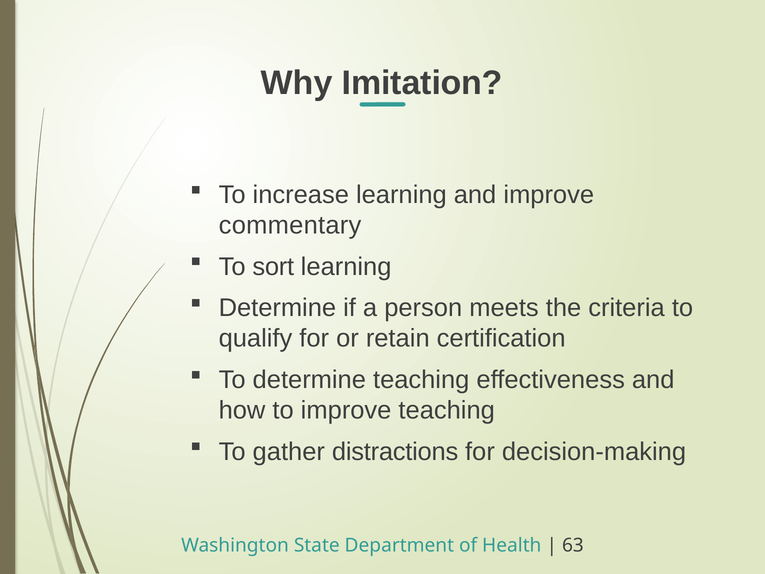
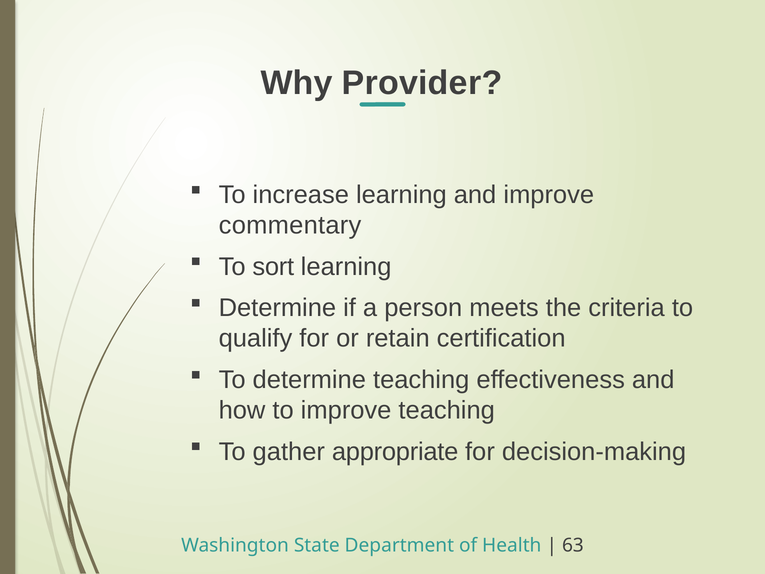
Imitation: Imitation -> Provider
distractions: distractions -> appropriate
